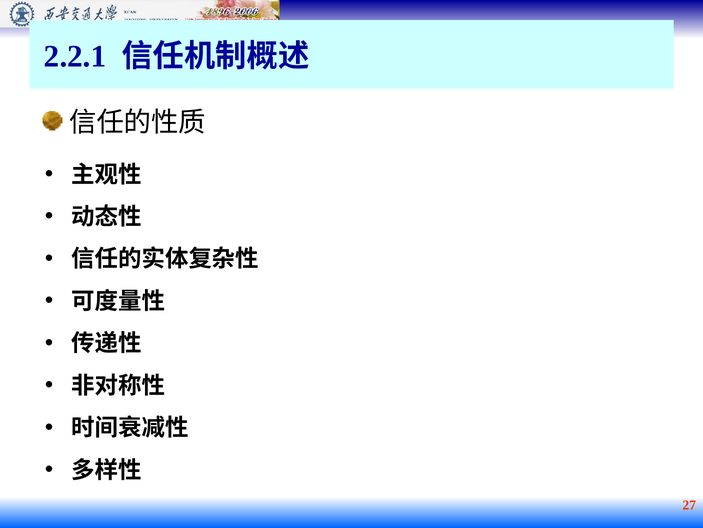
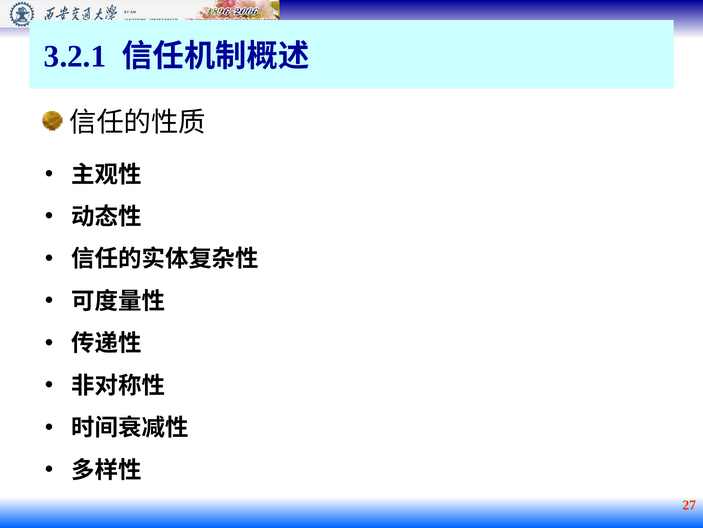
2.2.1: 2.2.1 -> 3.2.1
